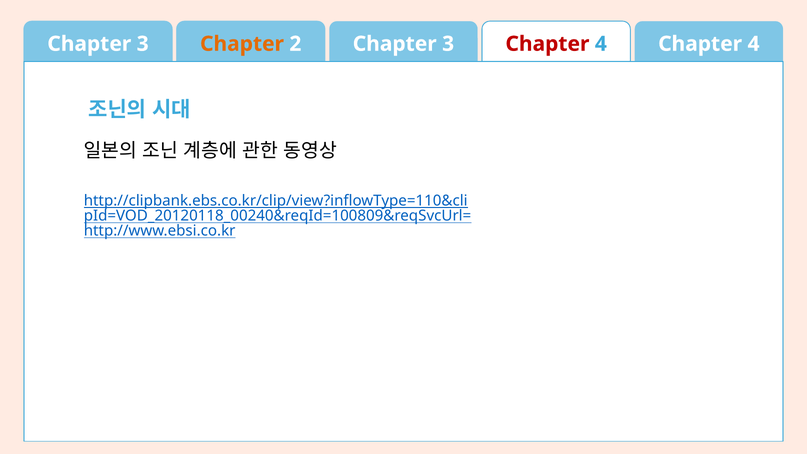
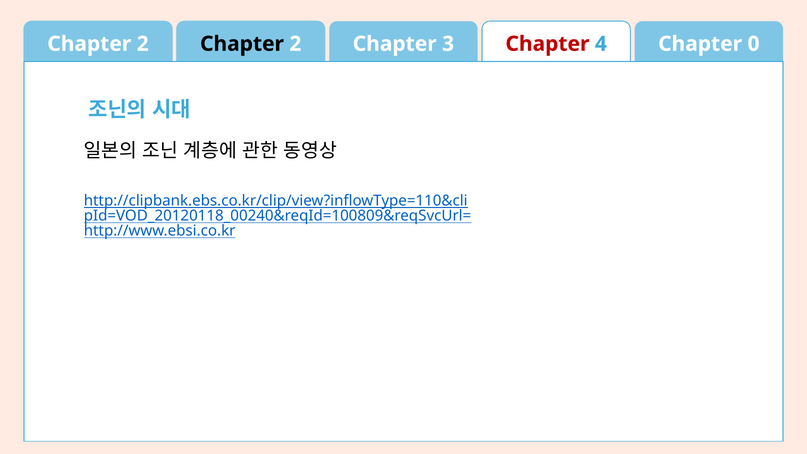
3 at (143, 44): 3 -> 2
Chapter at (242, 44) colour: orange -> black
4 Chapter 4: 4 -> 0
